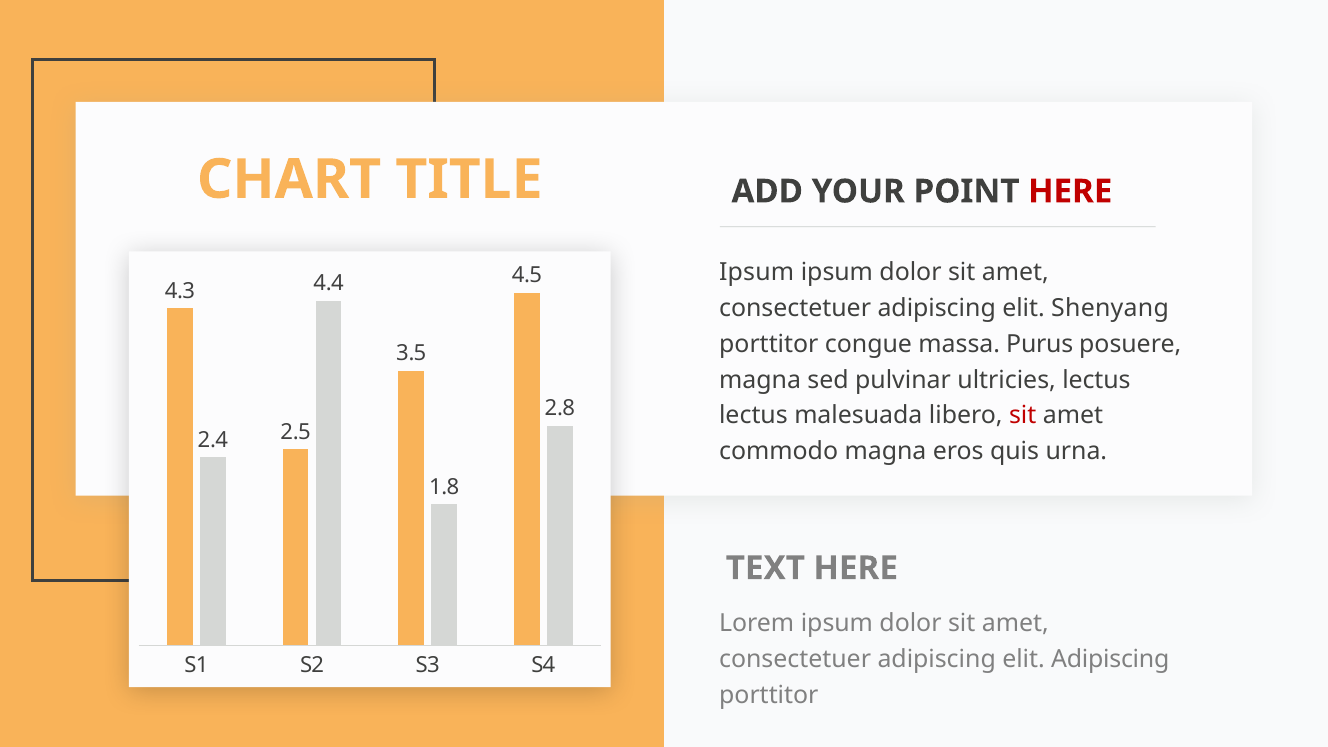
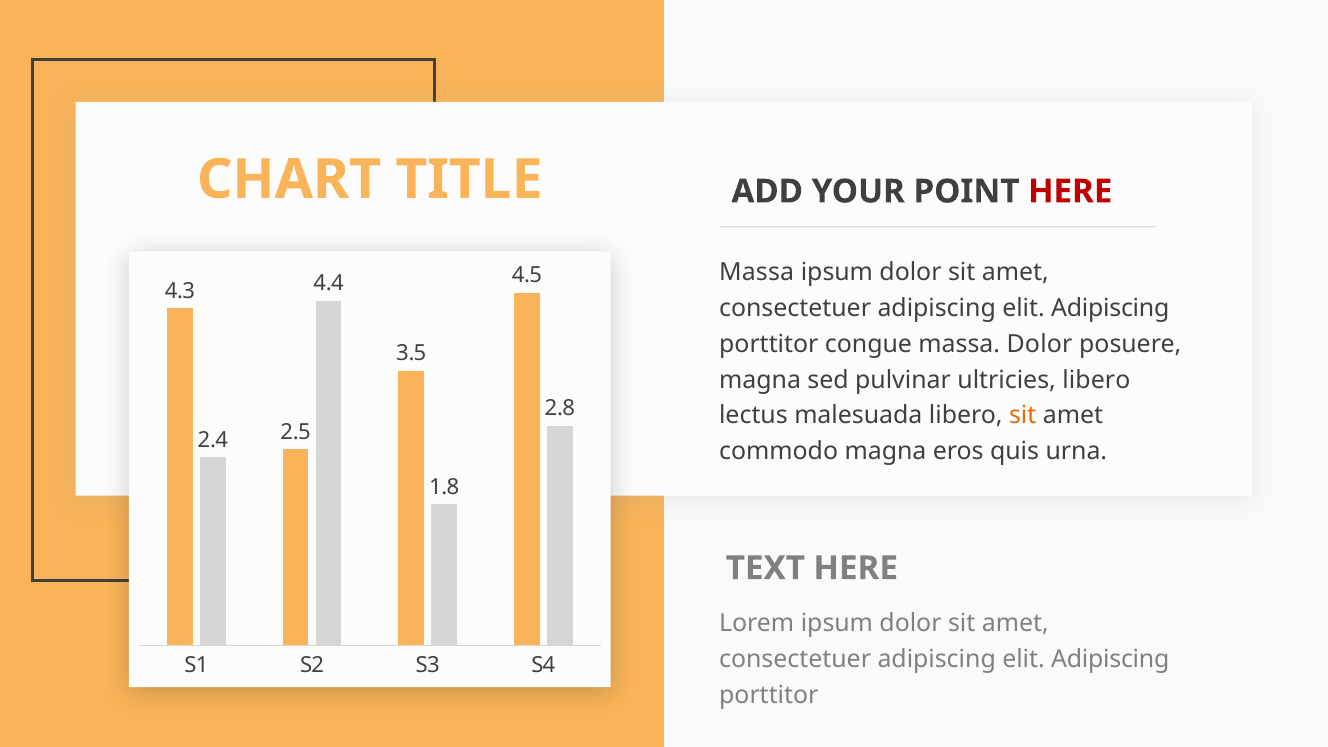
Ipsum at (757, 272): Ipsum -> Massa
Shenyang at (1110, 308): Shenyang -> Adipiscing
massa Purus: Purus -> Dolor
ultricies lectus: lectus -> libero
sit at (1023, 416) colour: red -> orange
